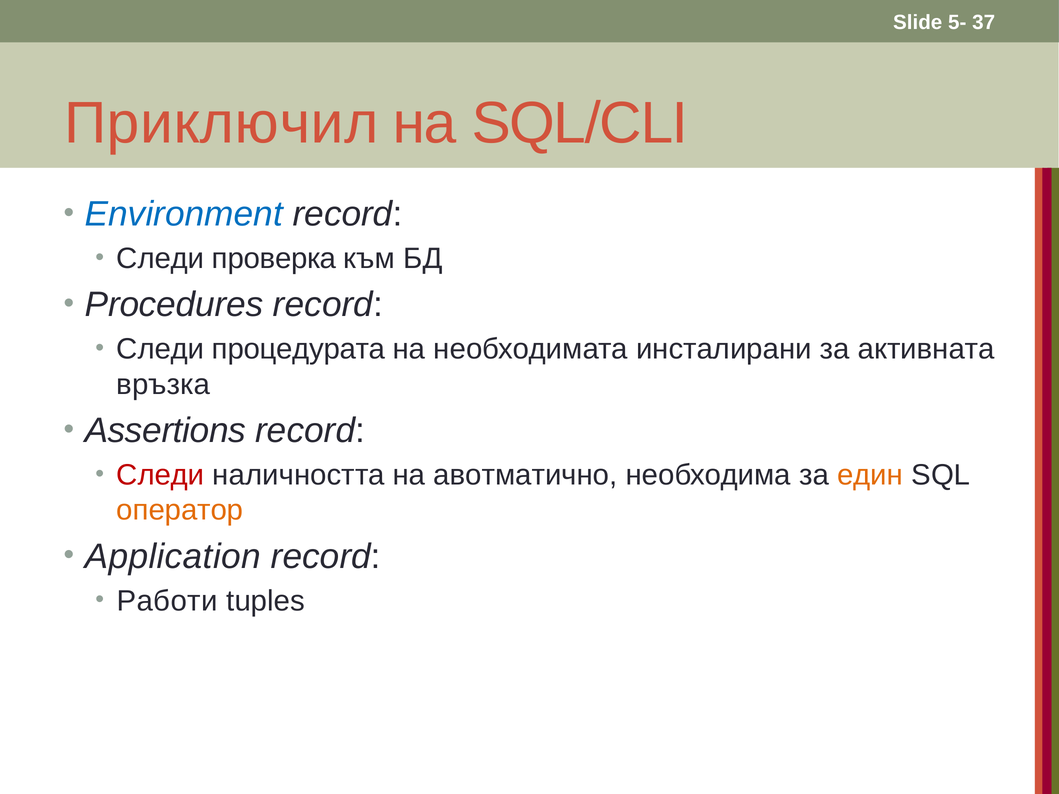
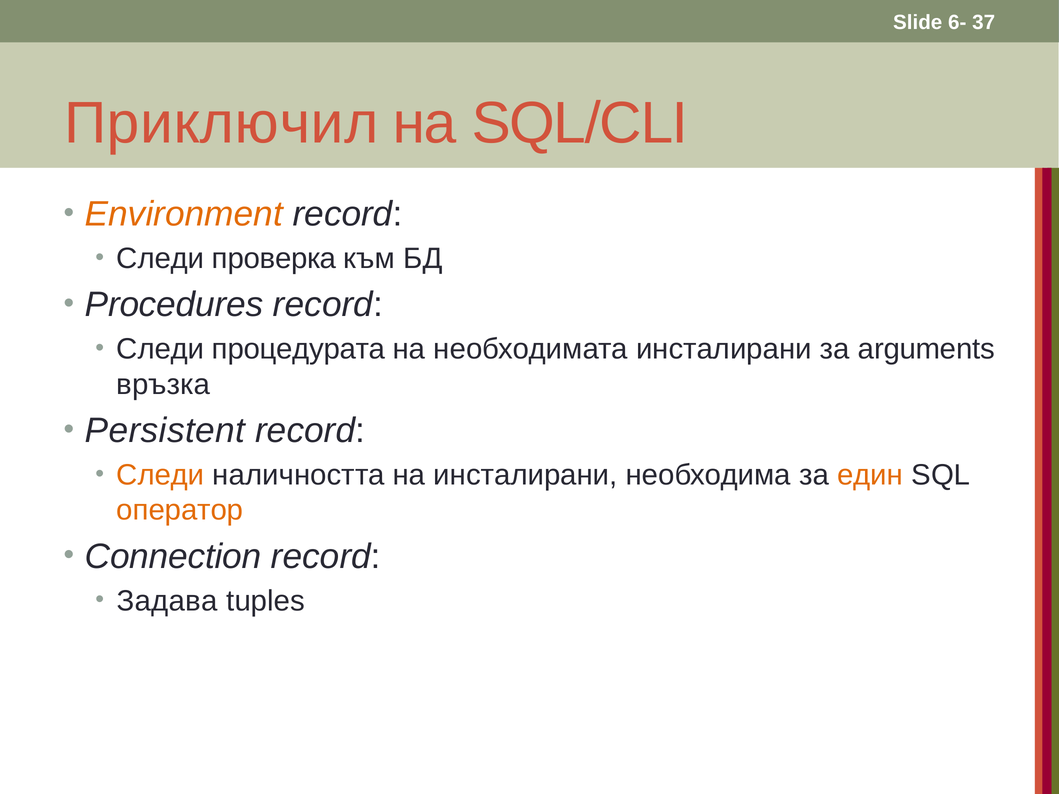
5-: 5- -> 6-
Environment colour: blue -> orange
активната: активната -> arguments
Assertions: Assertions -> Persistent
Следи at (160, 475) colour: red -> orange
на авотматично: авотматично -> инсталирани
Application: Application -> Connection
Работи: Работи -> Задава
